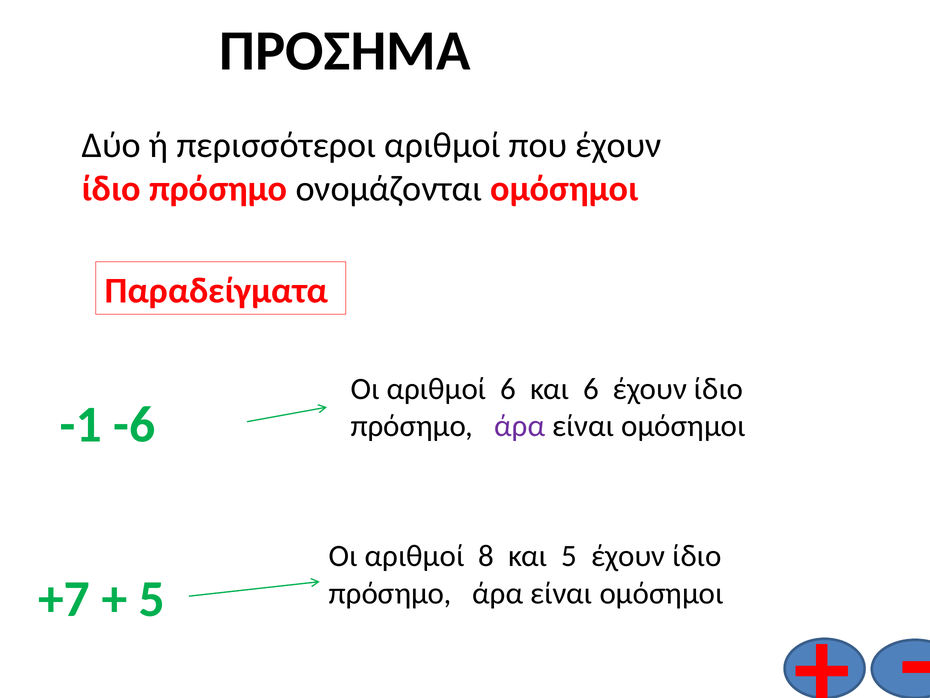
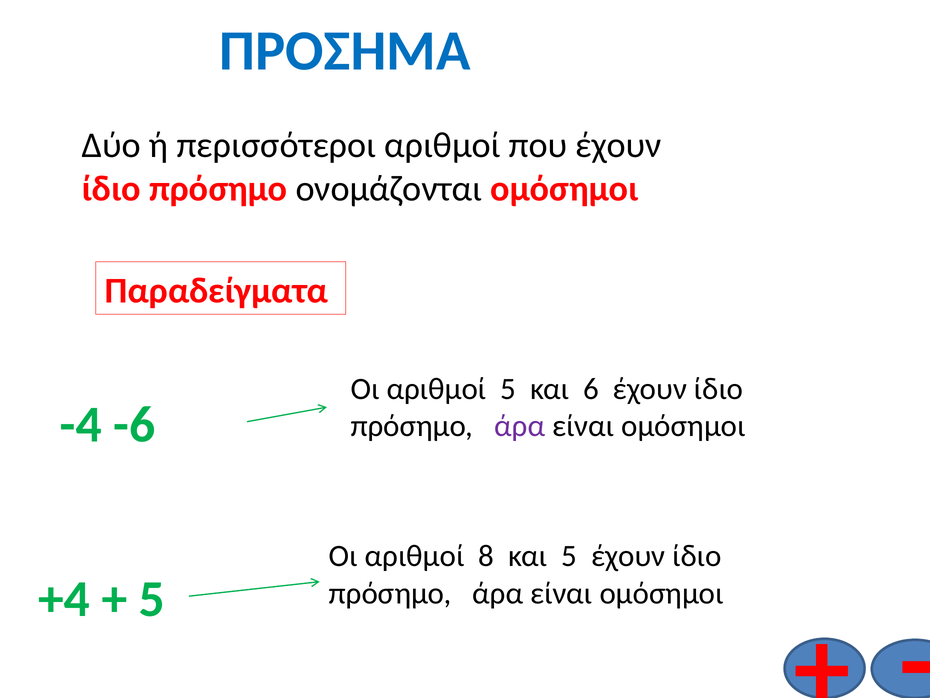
ΠΡΟΣΗΜΑ colour: black -> blue
αριθμοί 6: 6 -> 5
-1: -1 -> -4
+7: +7 -> +4
